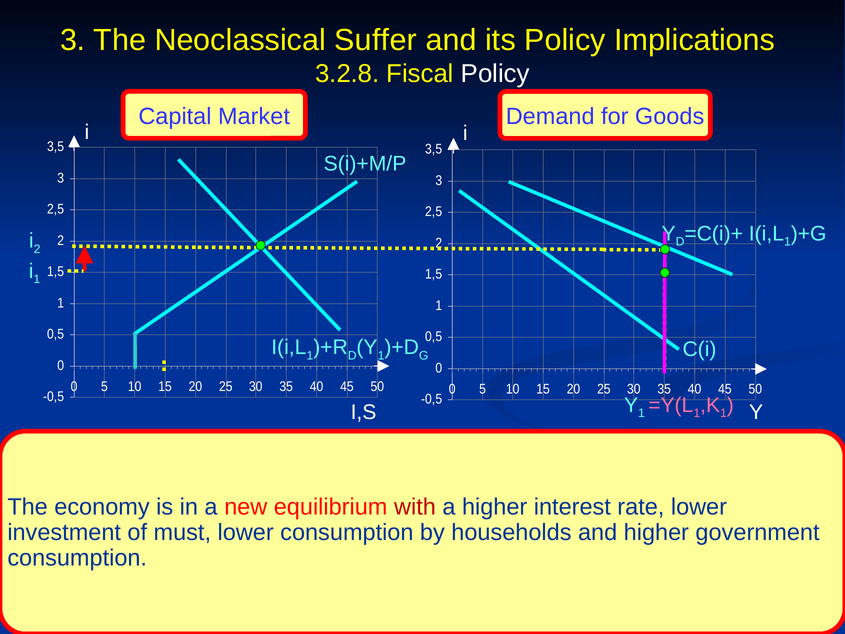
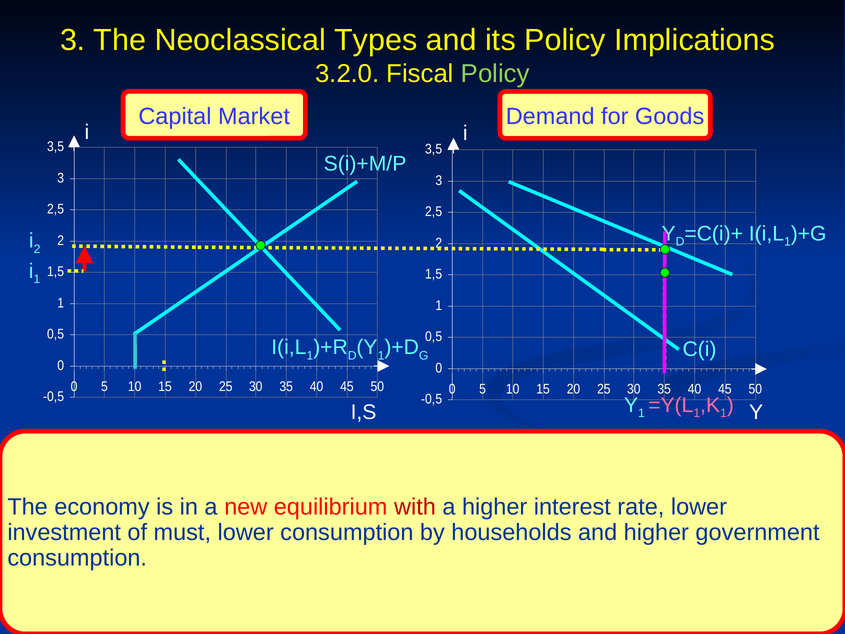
Suffer: Suffer -> Types
3.2.8: 3.2.8 -> 3.2.0
Policy at (495, 74) colour: white -> light green
